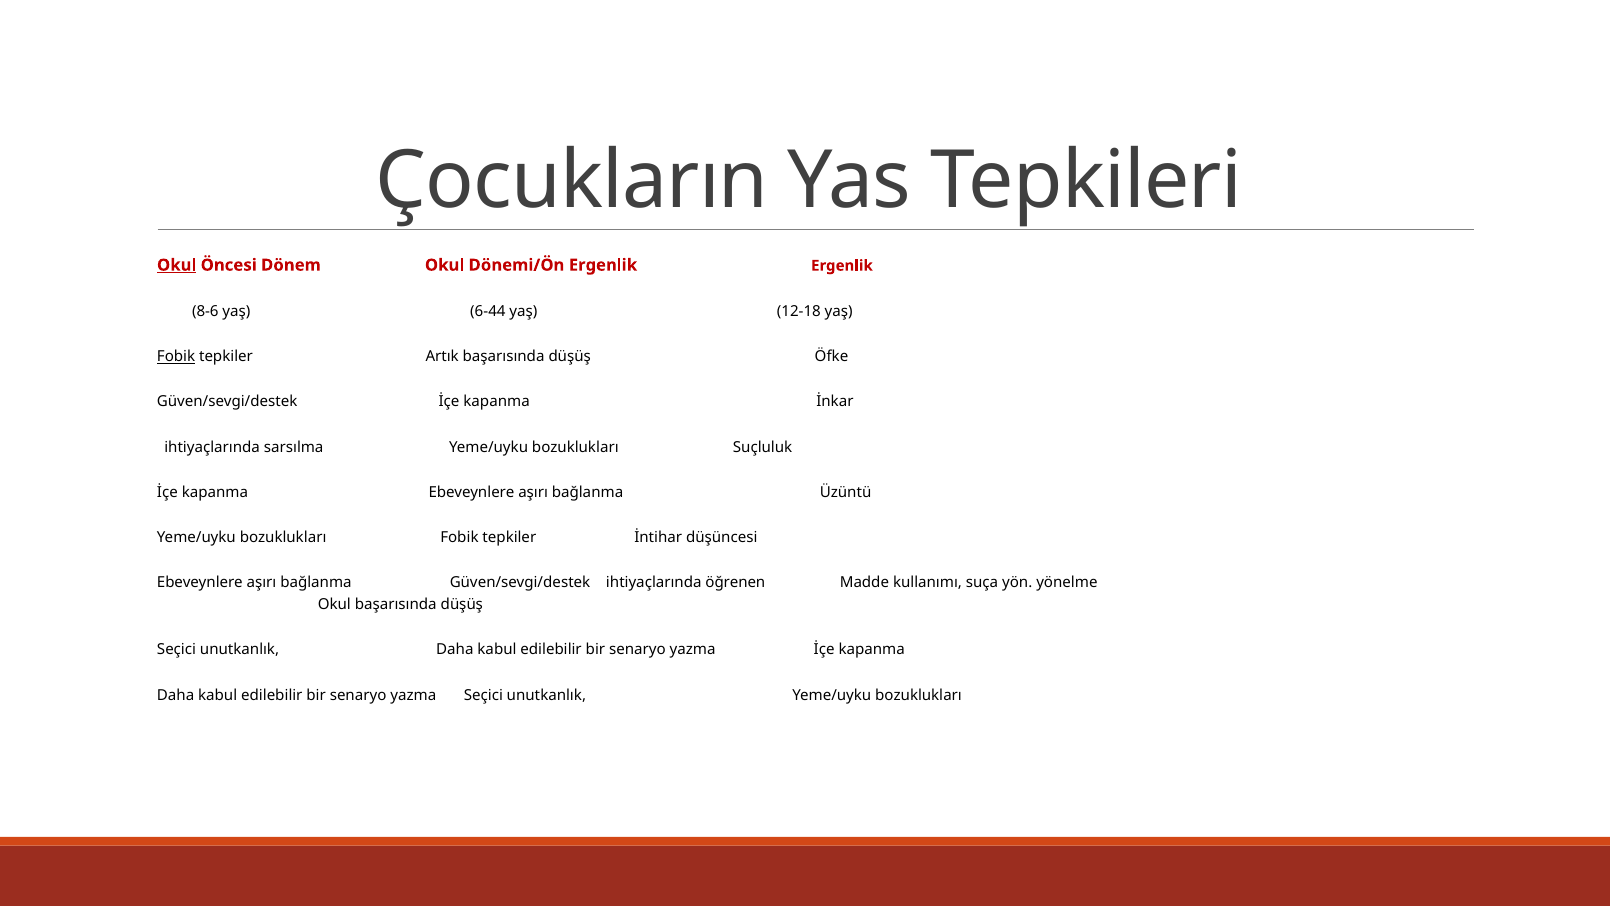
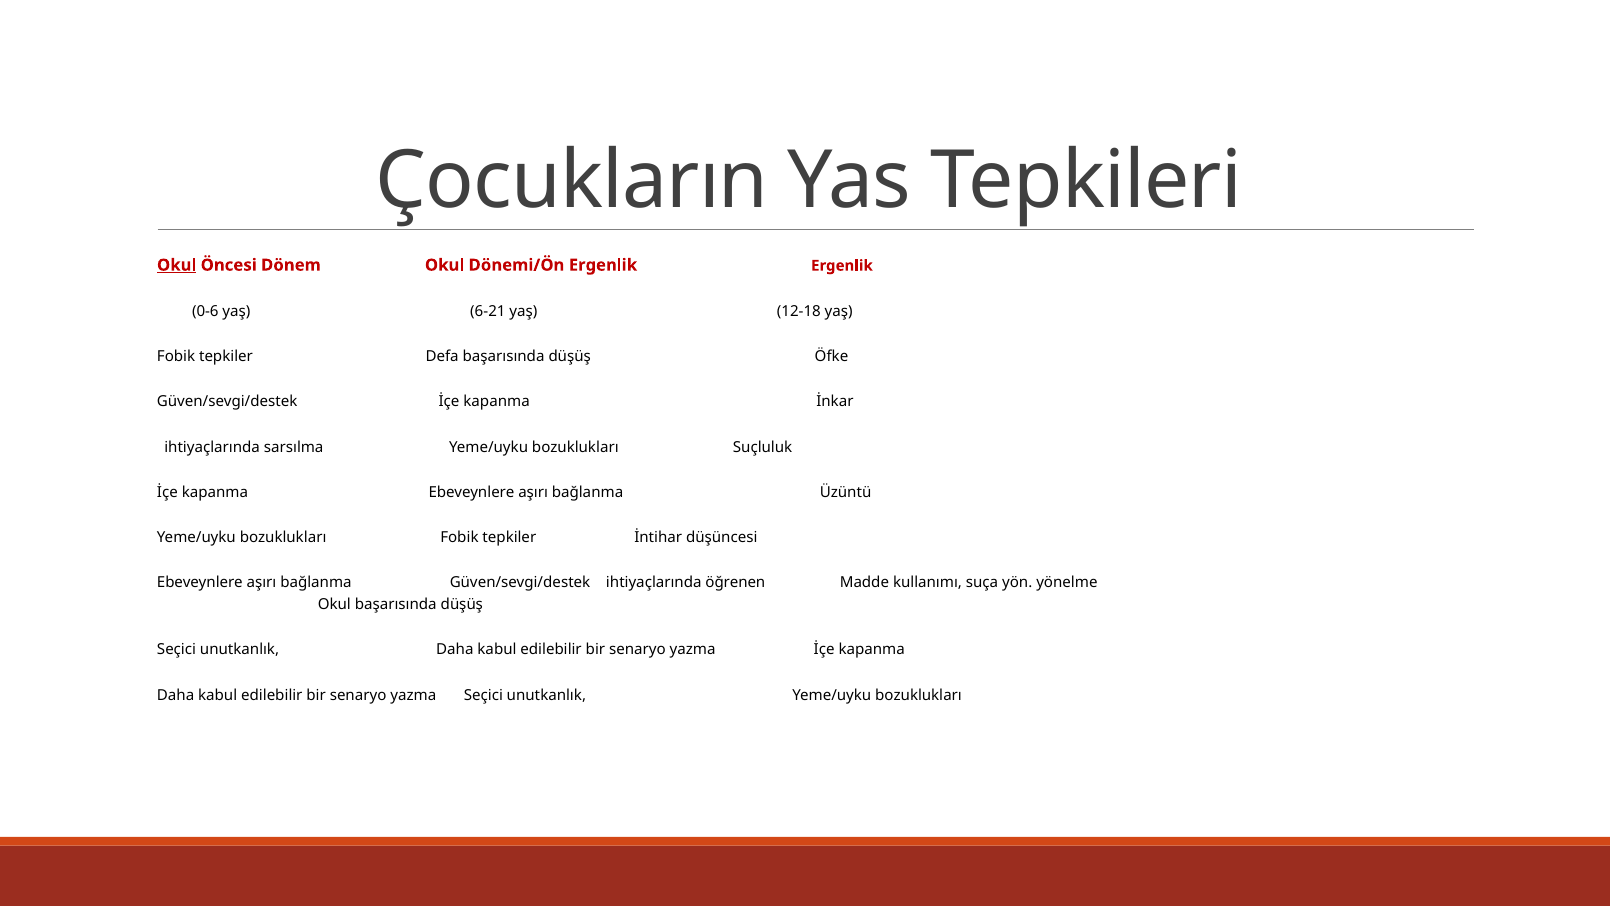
8-6: 8-6 -> 0-6
6-44: 6-44 -> 6-21
Fobik at (176, 356) underline: present -> none
Artık: Artık -> Defa
